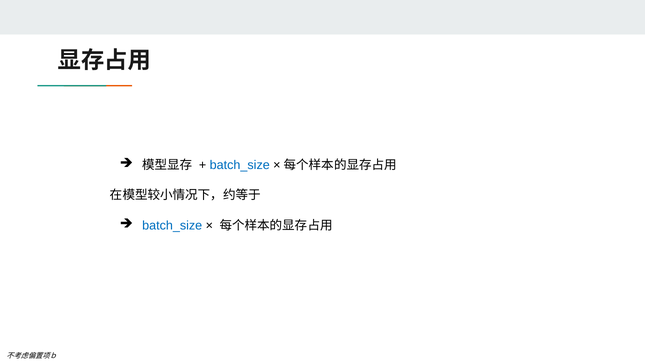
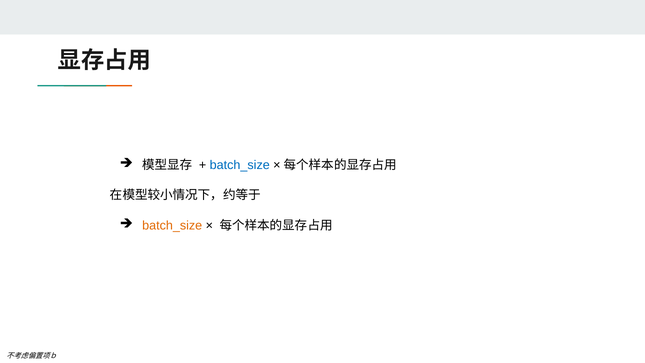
batch_size at (172, 225) colour: blue -> orange
